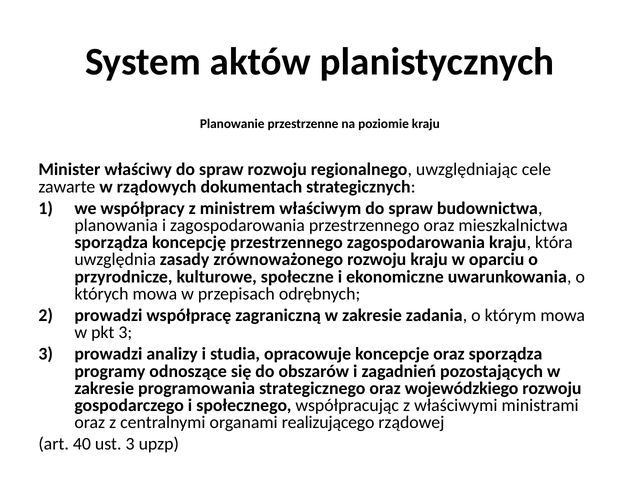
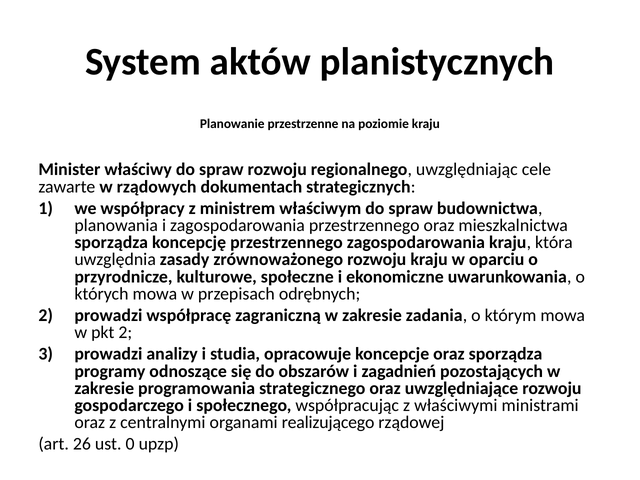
pkt 3: 3 -> 2
wojewódzkiego: wojewódzkiego -> uwzględniające
40: 40 -> 26
ust 3: 3 -> 0
